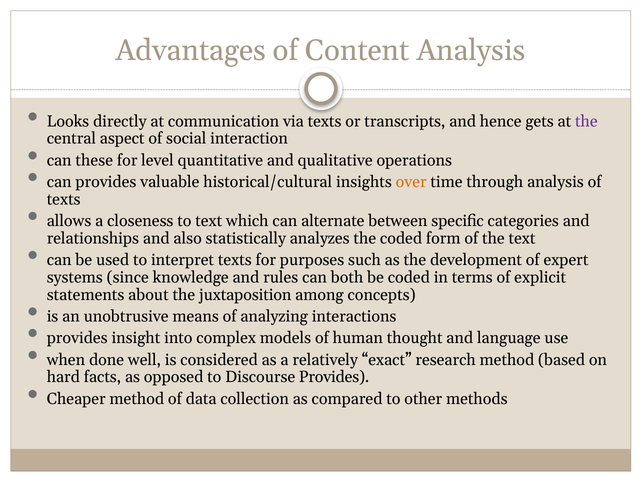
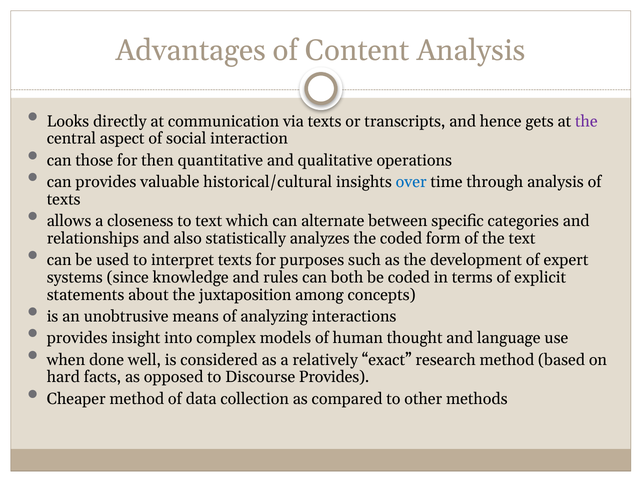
these: these -> those
level: level -> then
over colour: orange -> blue
